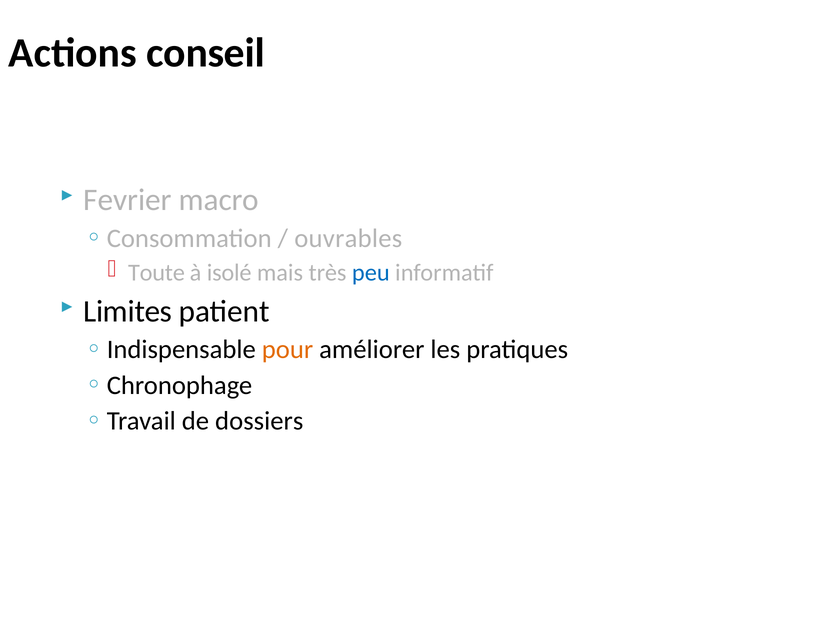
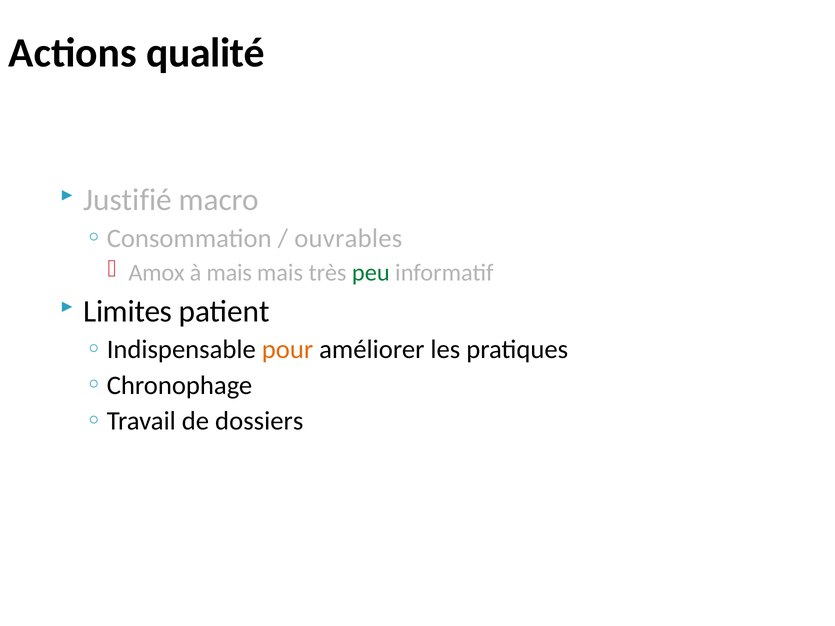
conseil: conseil -> qualité
Fevrier: Fevrier -> Justifié
Toute: Toute -> Amox
à isolé: isolé -> mais
peu colour: blue -> green
